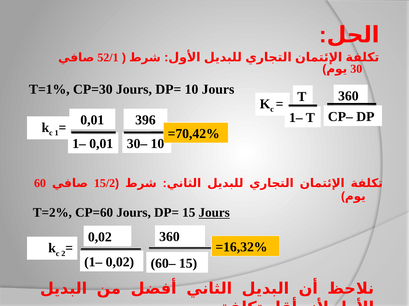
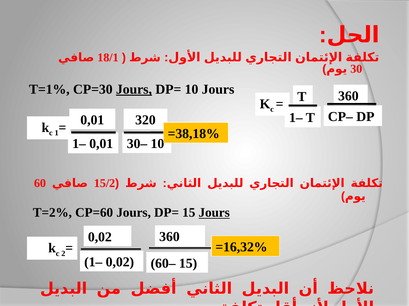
52/1: 52/1 -> 18/1
Jours at (134, 90) underline: none -> present
396: 396 -> 320
=70,42%: =70,42% -> =38,18%
